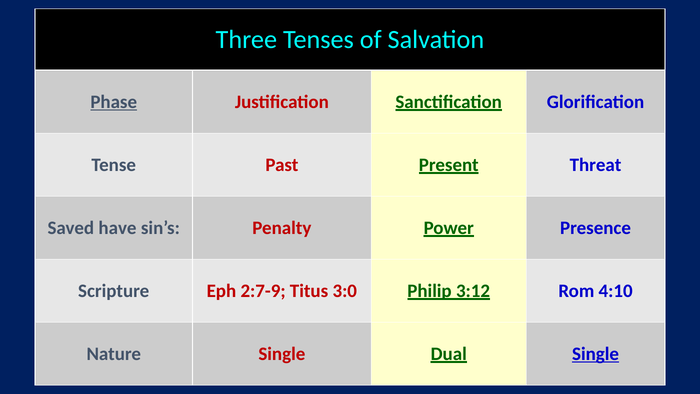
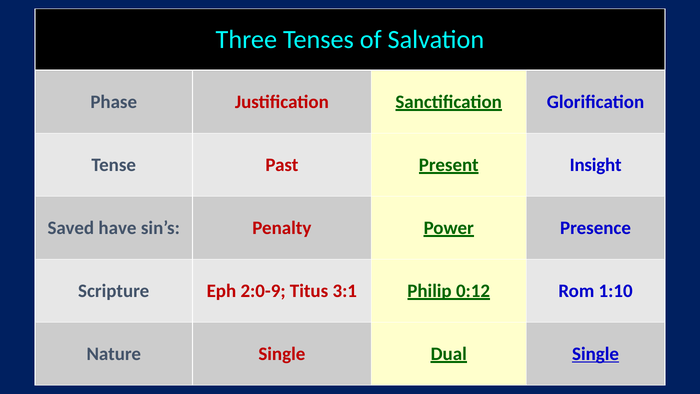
Phase underline: present -> none
Threat: Threat -> Insight
2:7-9: 2:7-9 -> 2:0-9
3:0: 3:0 -> 3:1
3:12: 3:12 -> 0:12
4:10: 4:10 -> 1:10
